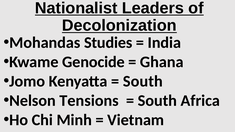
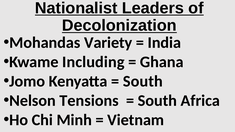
Studies: Studies -> Variety
Genocide: Genocide -> Including
